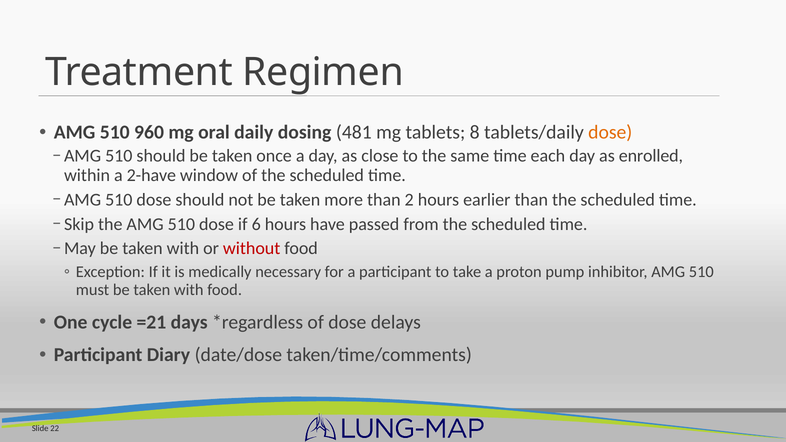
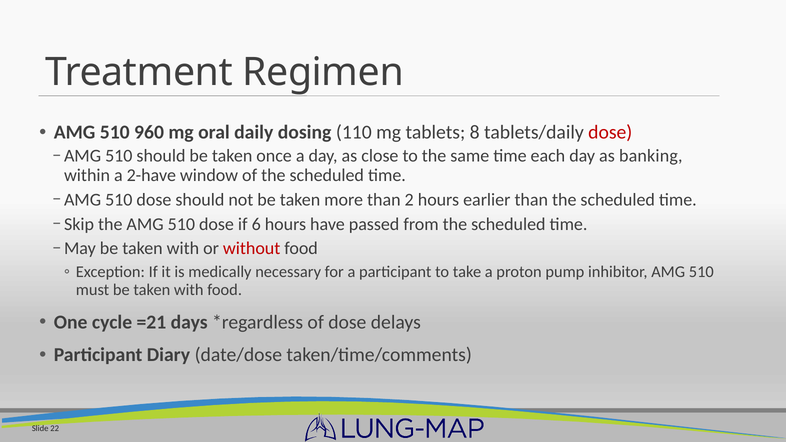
481: 481 -> 110
dose at (610, 132) colour: orange -> red
enrolled: enrolled -> banking
